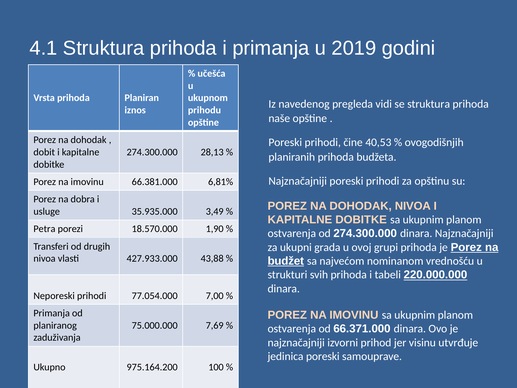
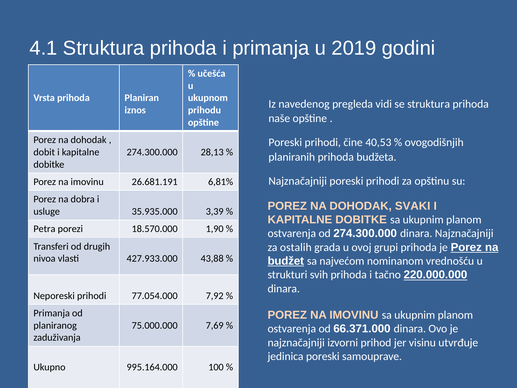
66.381.000: 66.381.000 -> 26.681.191
DOHODAK NIVOA: NIVOA -> SVAKI
3,49: 3,49 -> 3,39
ukupni: ukupni -> ostalih
tabeli: tabeli -> tačno
7,00: 7,00 -> 7,92
975.164.200: 975.164.200 -> 995.164.000
